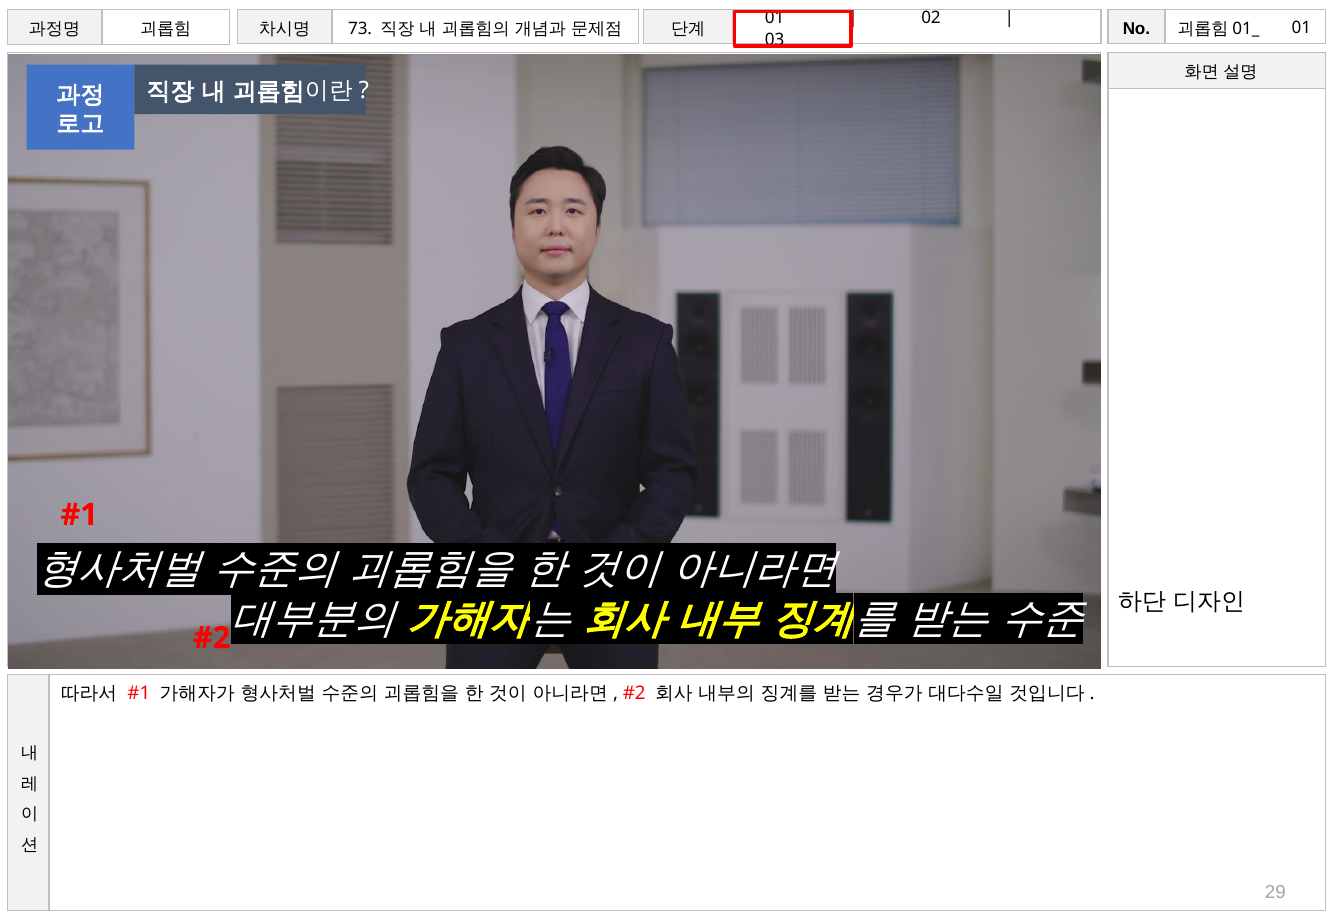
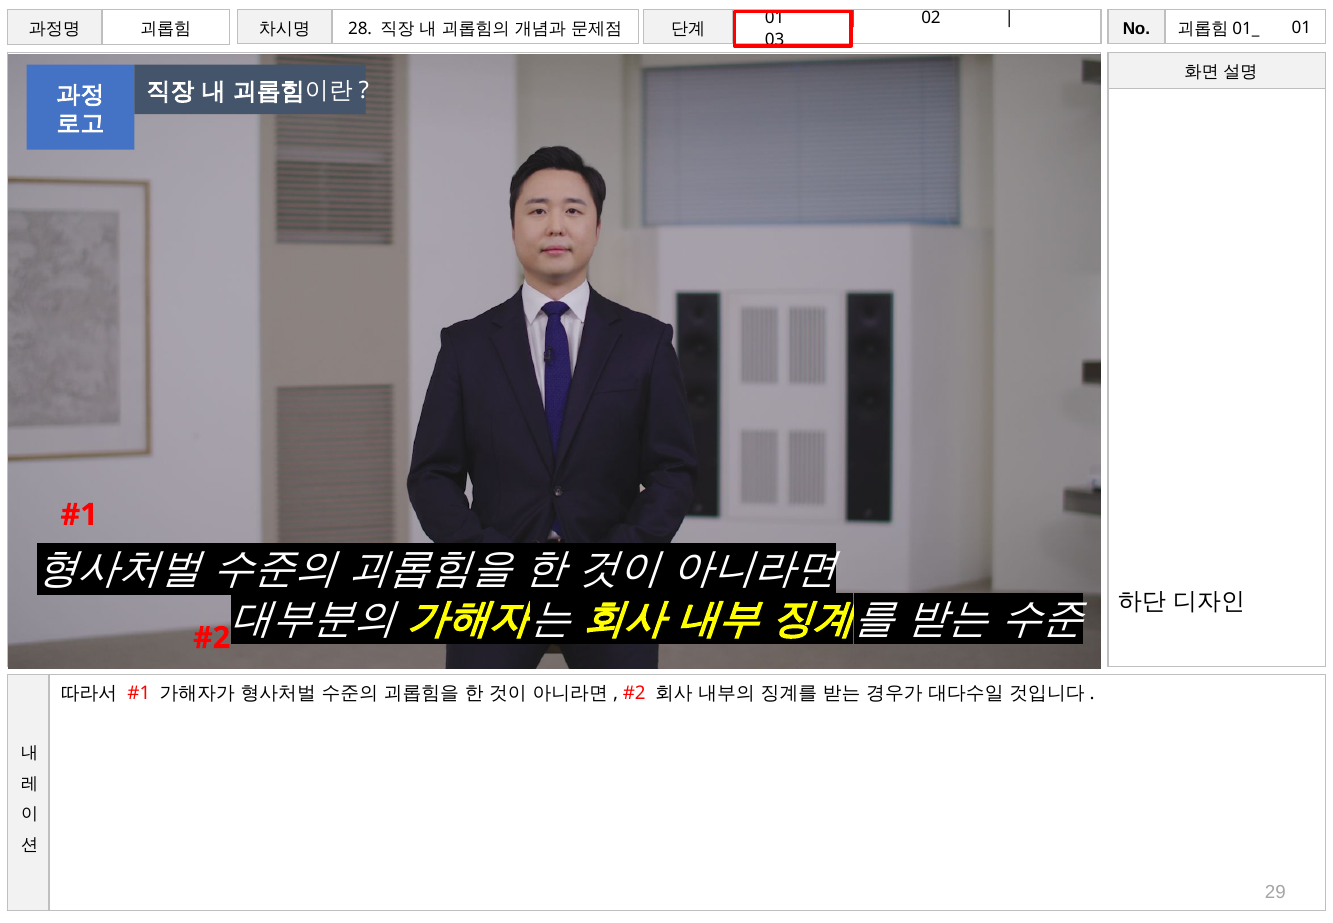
73: 73 -> 28
